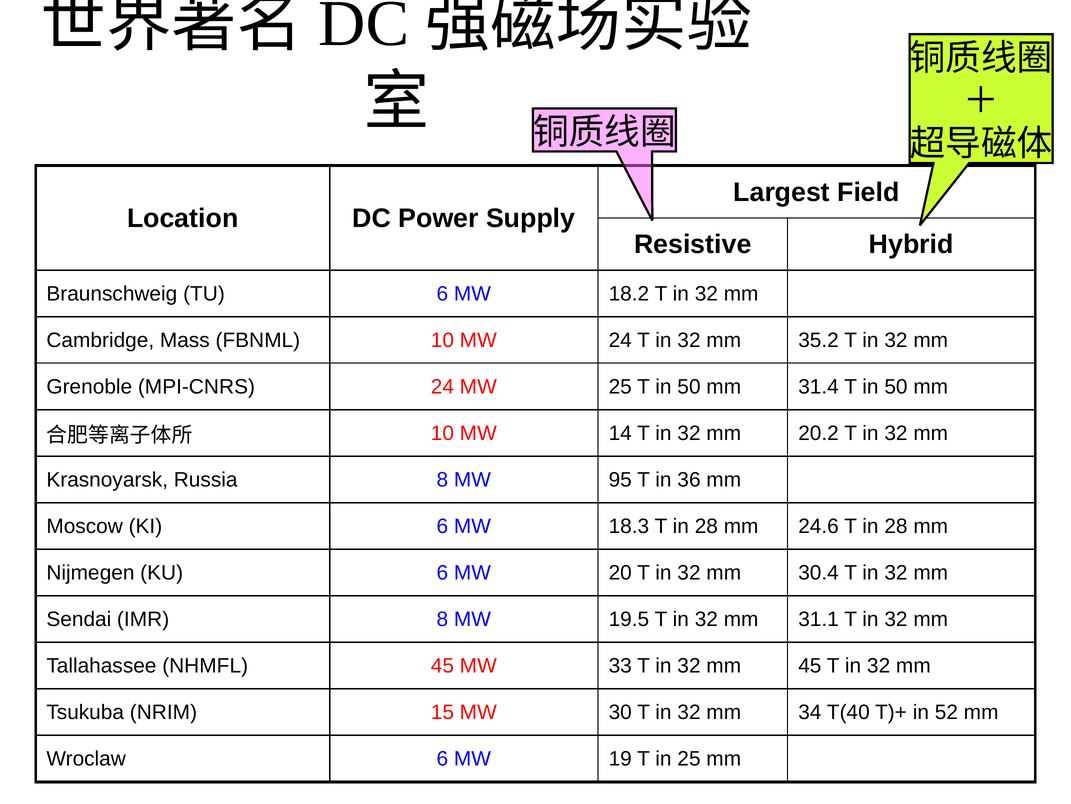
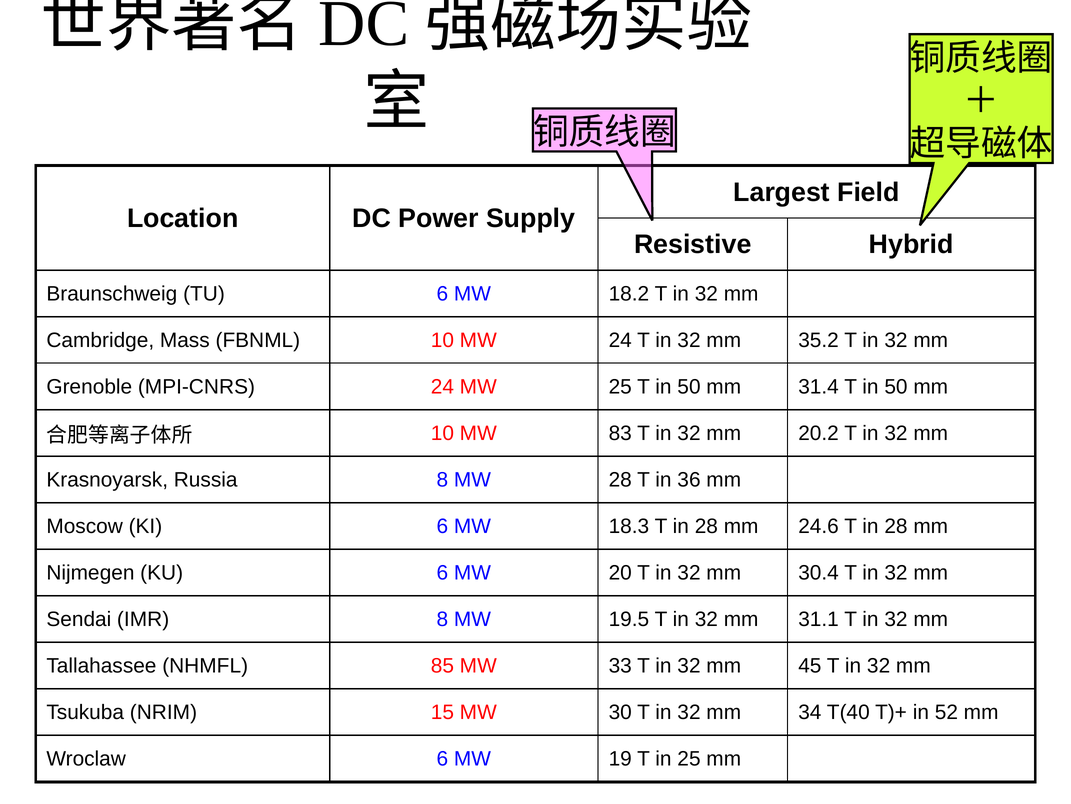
14: 14 -> 83
MW 95: 95 -> 28
NHMFL 45: 45 -> 85
